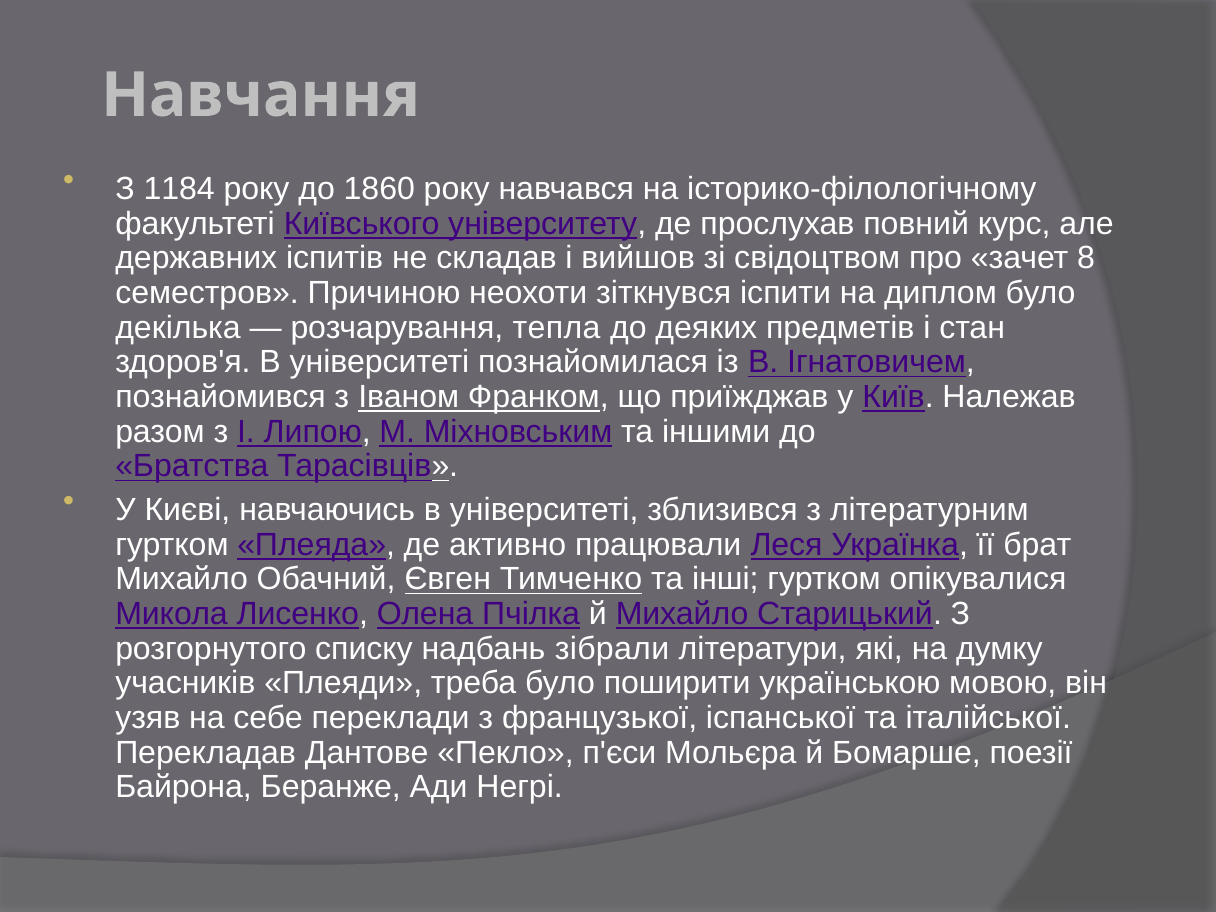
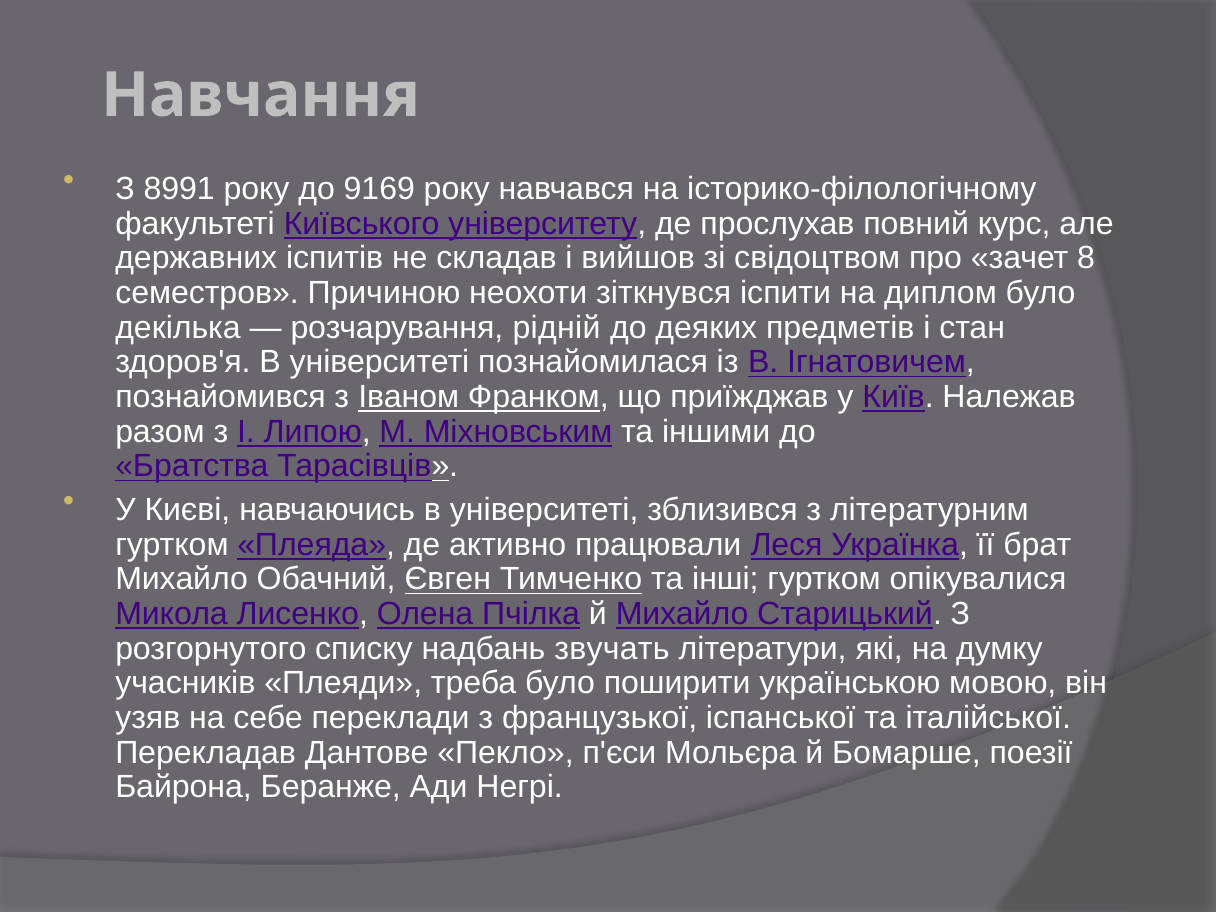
1184: 1184 -> 8991
1860: 1860 -> 9169
тепла: тепла -> рідній
зібрали: зібрали -> звучать
